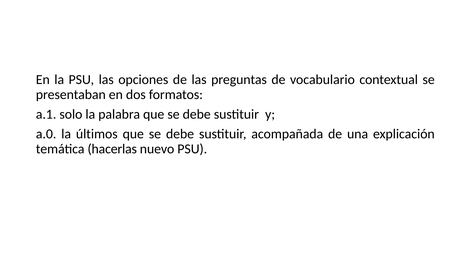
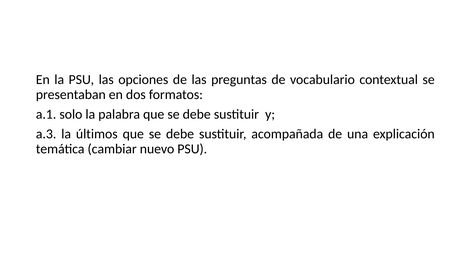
a.0: a.0 -> a.3
hacerlas: hacerlas -> cambiar
